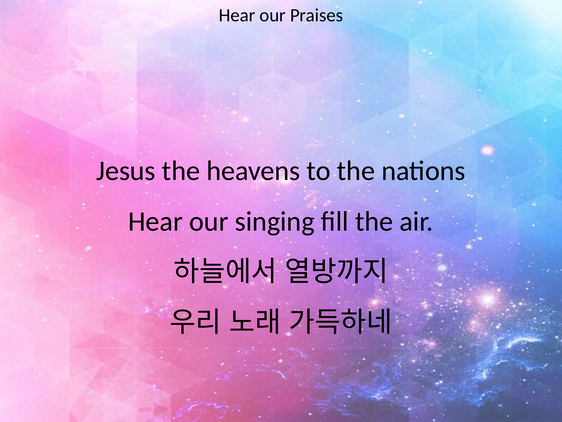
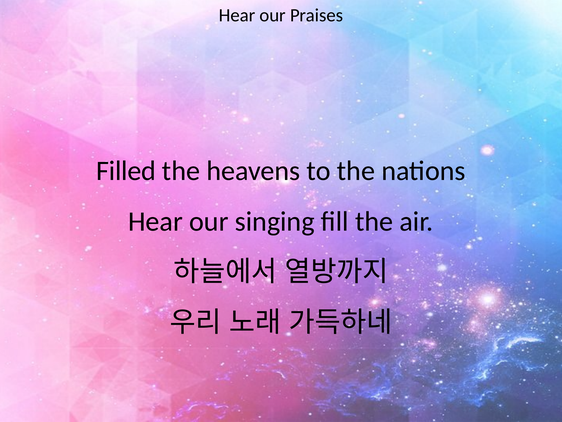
Jesus: Jesus -> Filled
